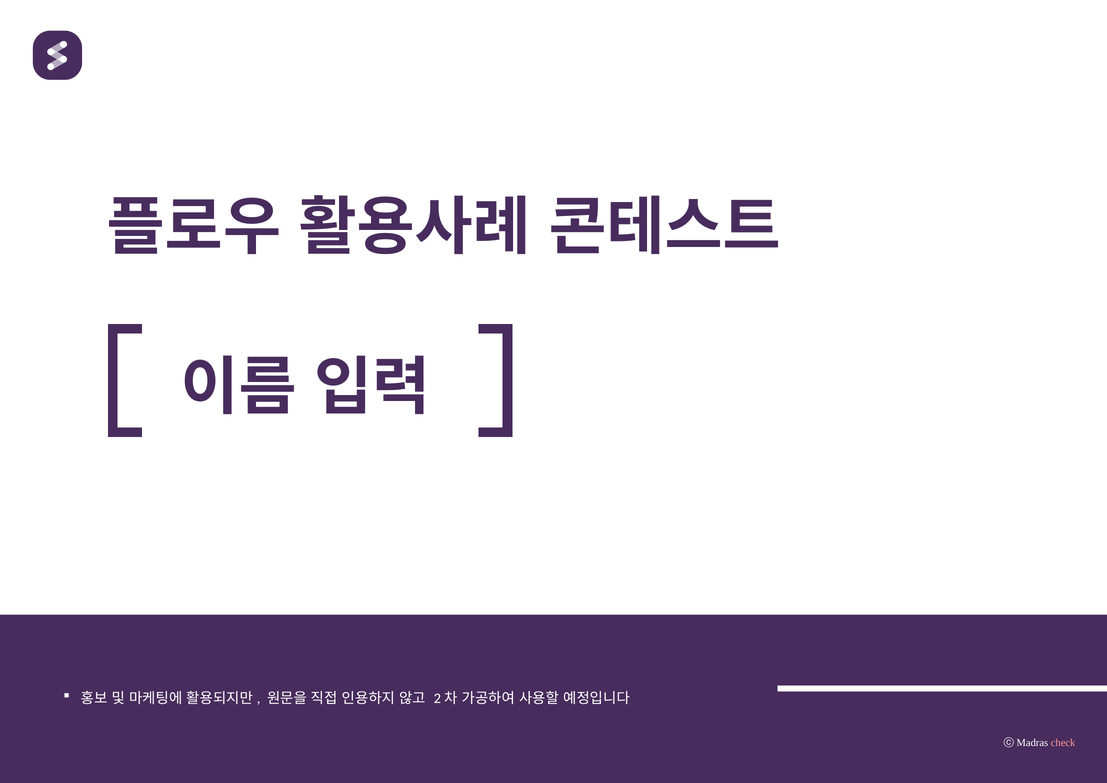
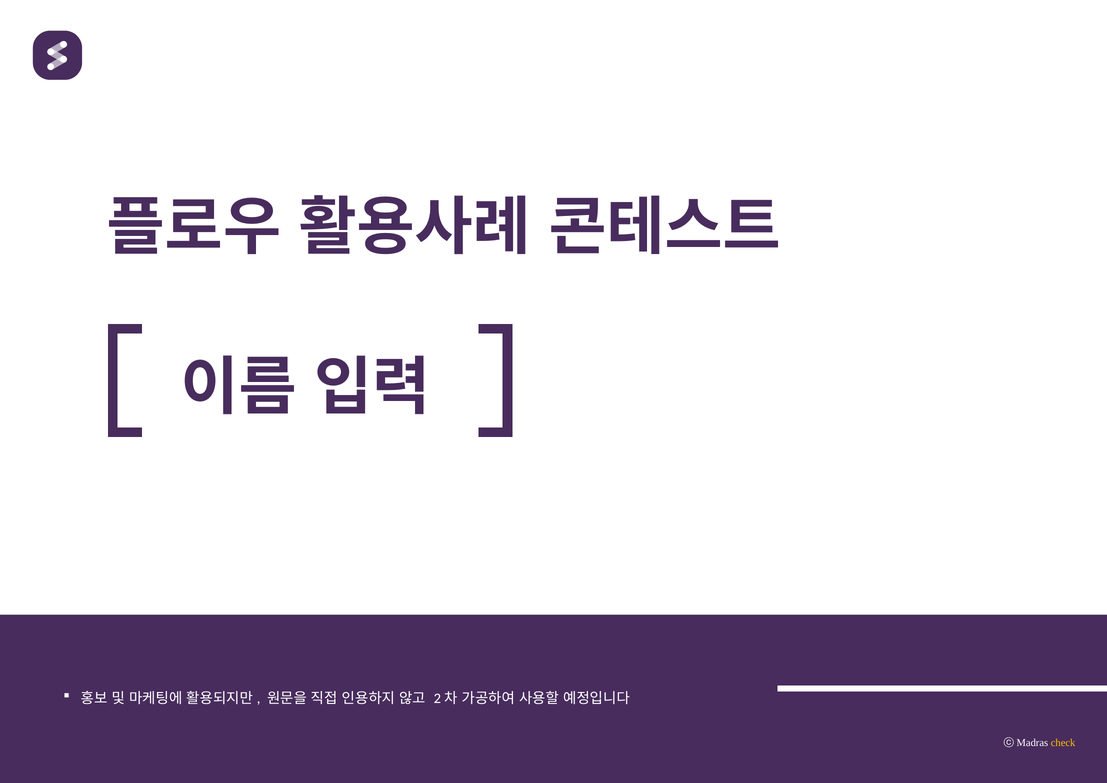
check colour: pink -> yellow
